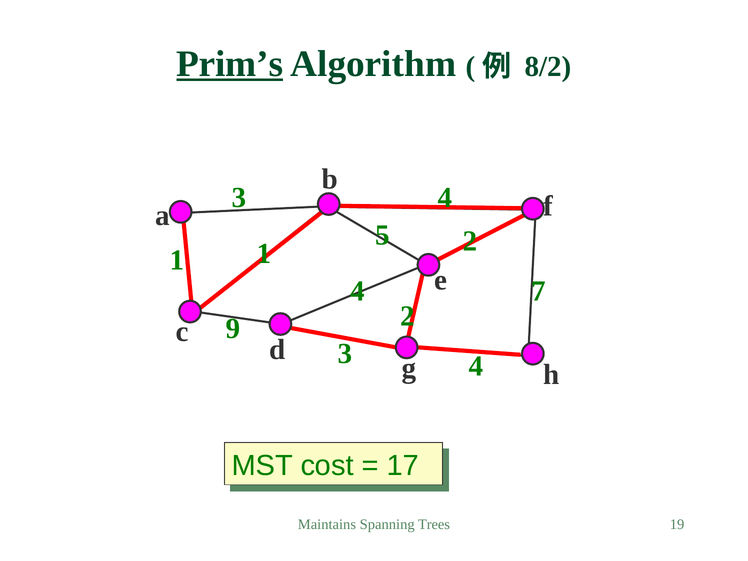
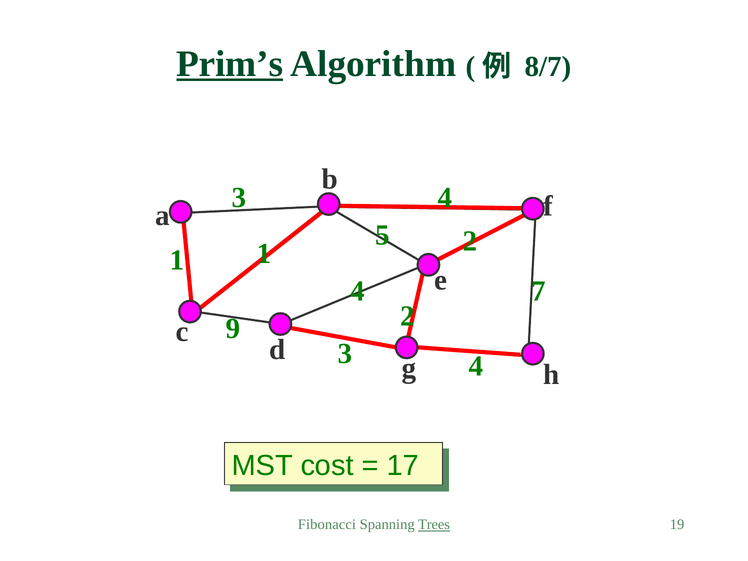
8/2: 8/2 -> 8/7
Maintains: Maintains -> Fibonacci
Trees underline: none -> present
